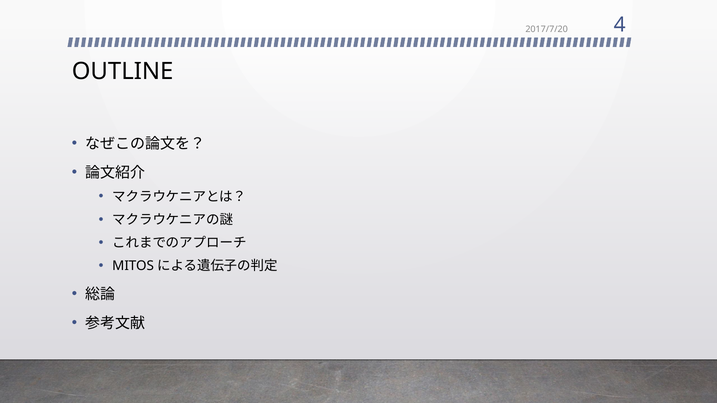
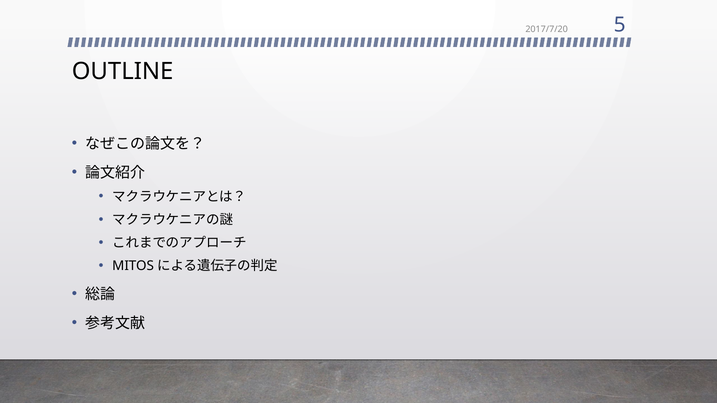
4: 4 -> 5
